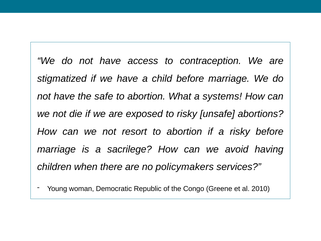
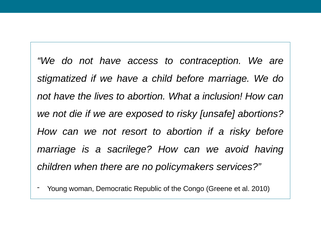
safe: safe -> lives
systems: systems -> inclusion
